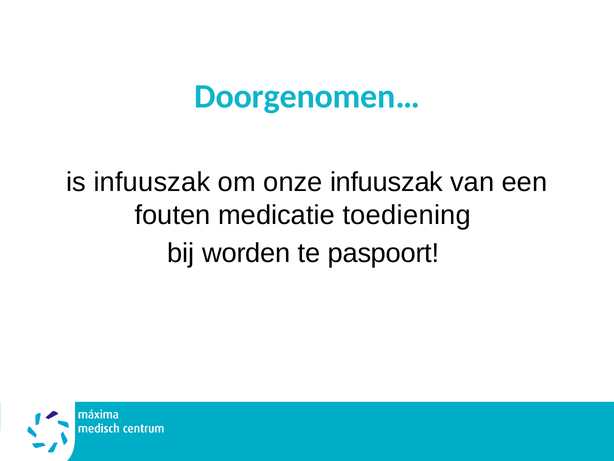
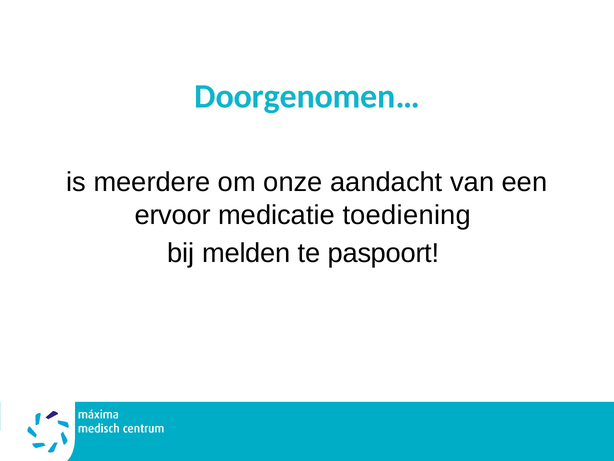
is infuuszak: infuuszak -> meerdere
onze infuuszak: infuuszak -> aandacht
fouten: fouten -> ervoor
worden: worden -> melden
